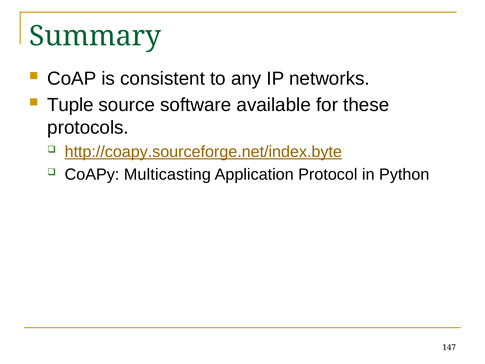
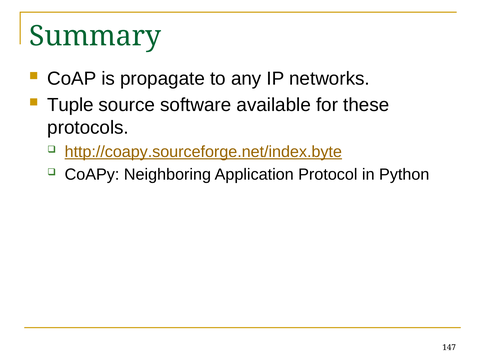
consistent: consistent -> propagate
Multicasting: Multicasting -> Neighboring
